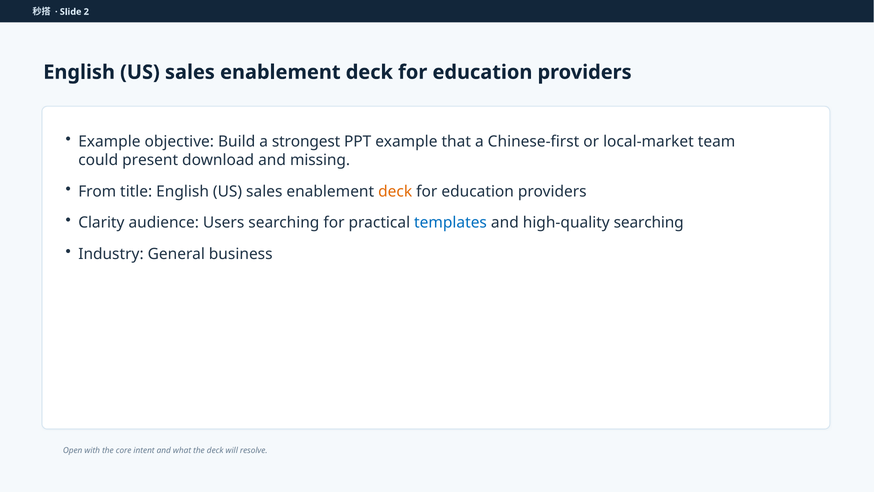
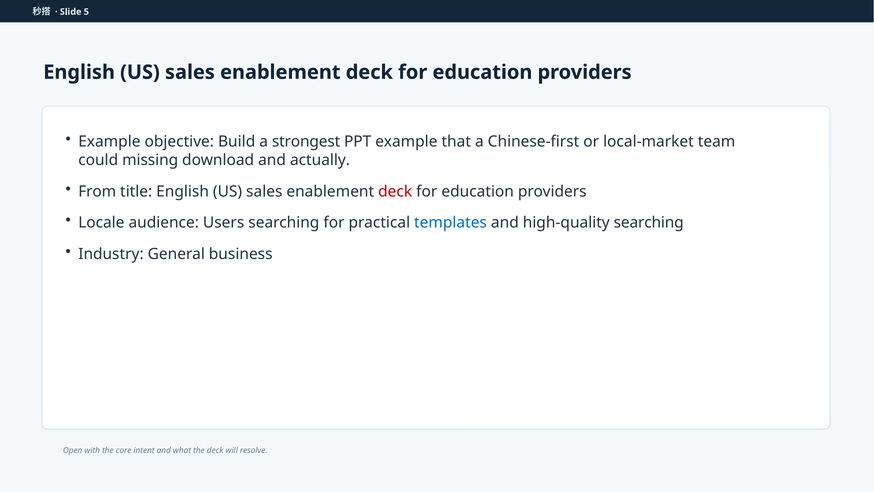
2: 2 -> 5
present: present -> missing
missing: missing -> actually
deck at (395, 191) colour: orange -> red
Clarity: Clarity -> Locale
